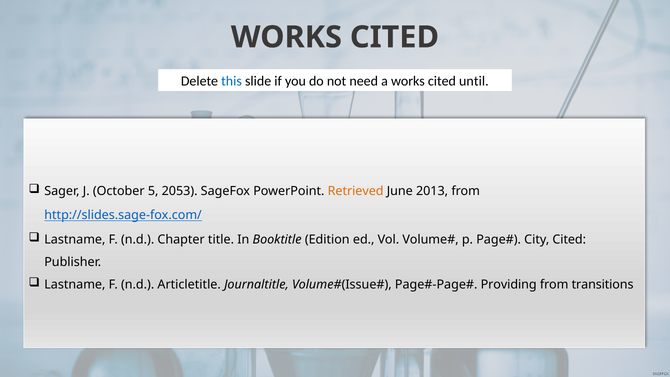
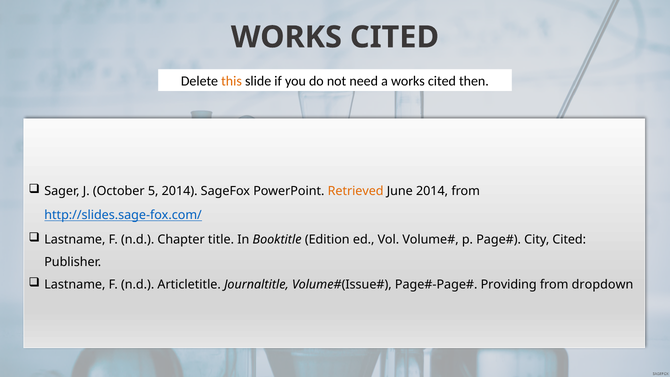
this colour: blue -> orange
until: until -> then
5 2053: 2053 -> 2014
June 2013: 2013 -> 2014
transitions: transitions -> dropdown
